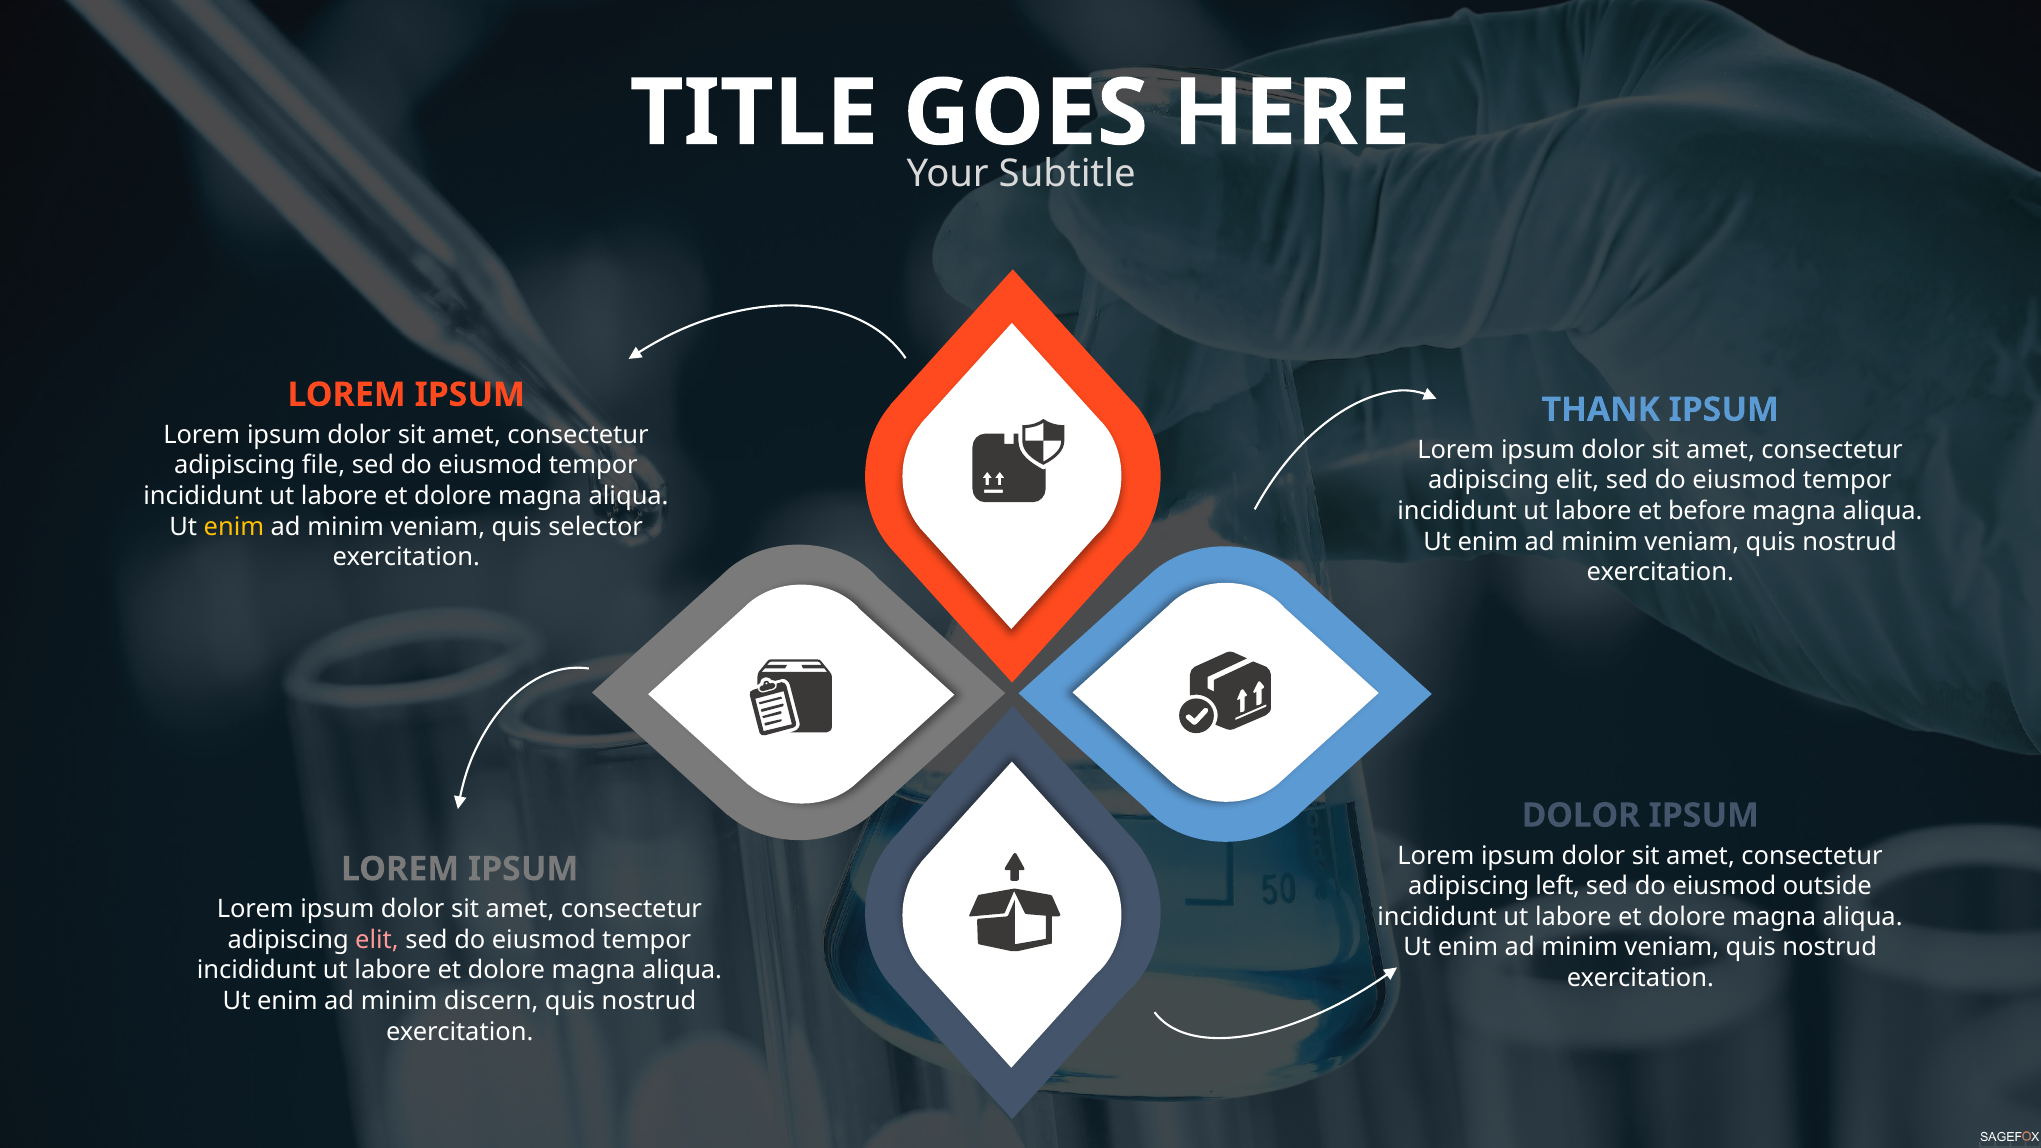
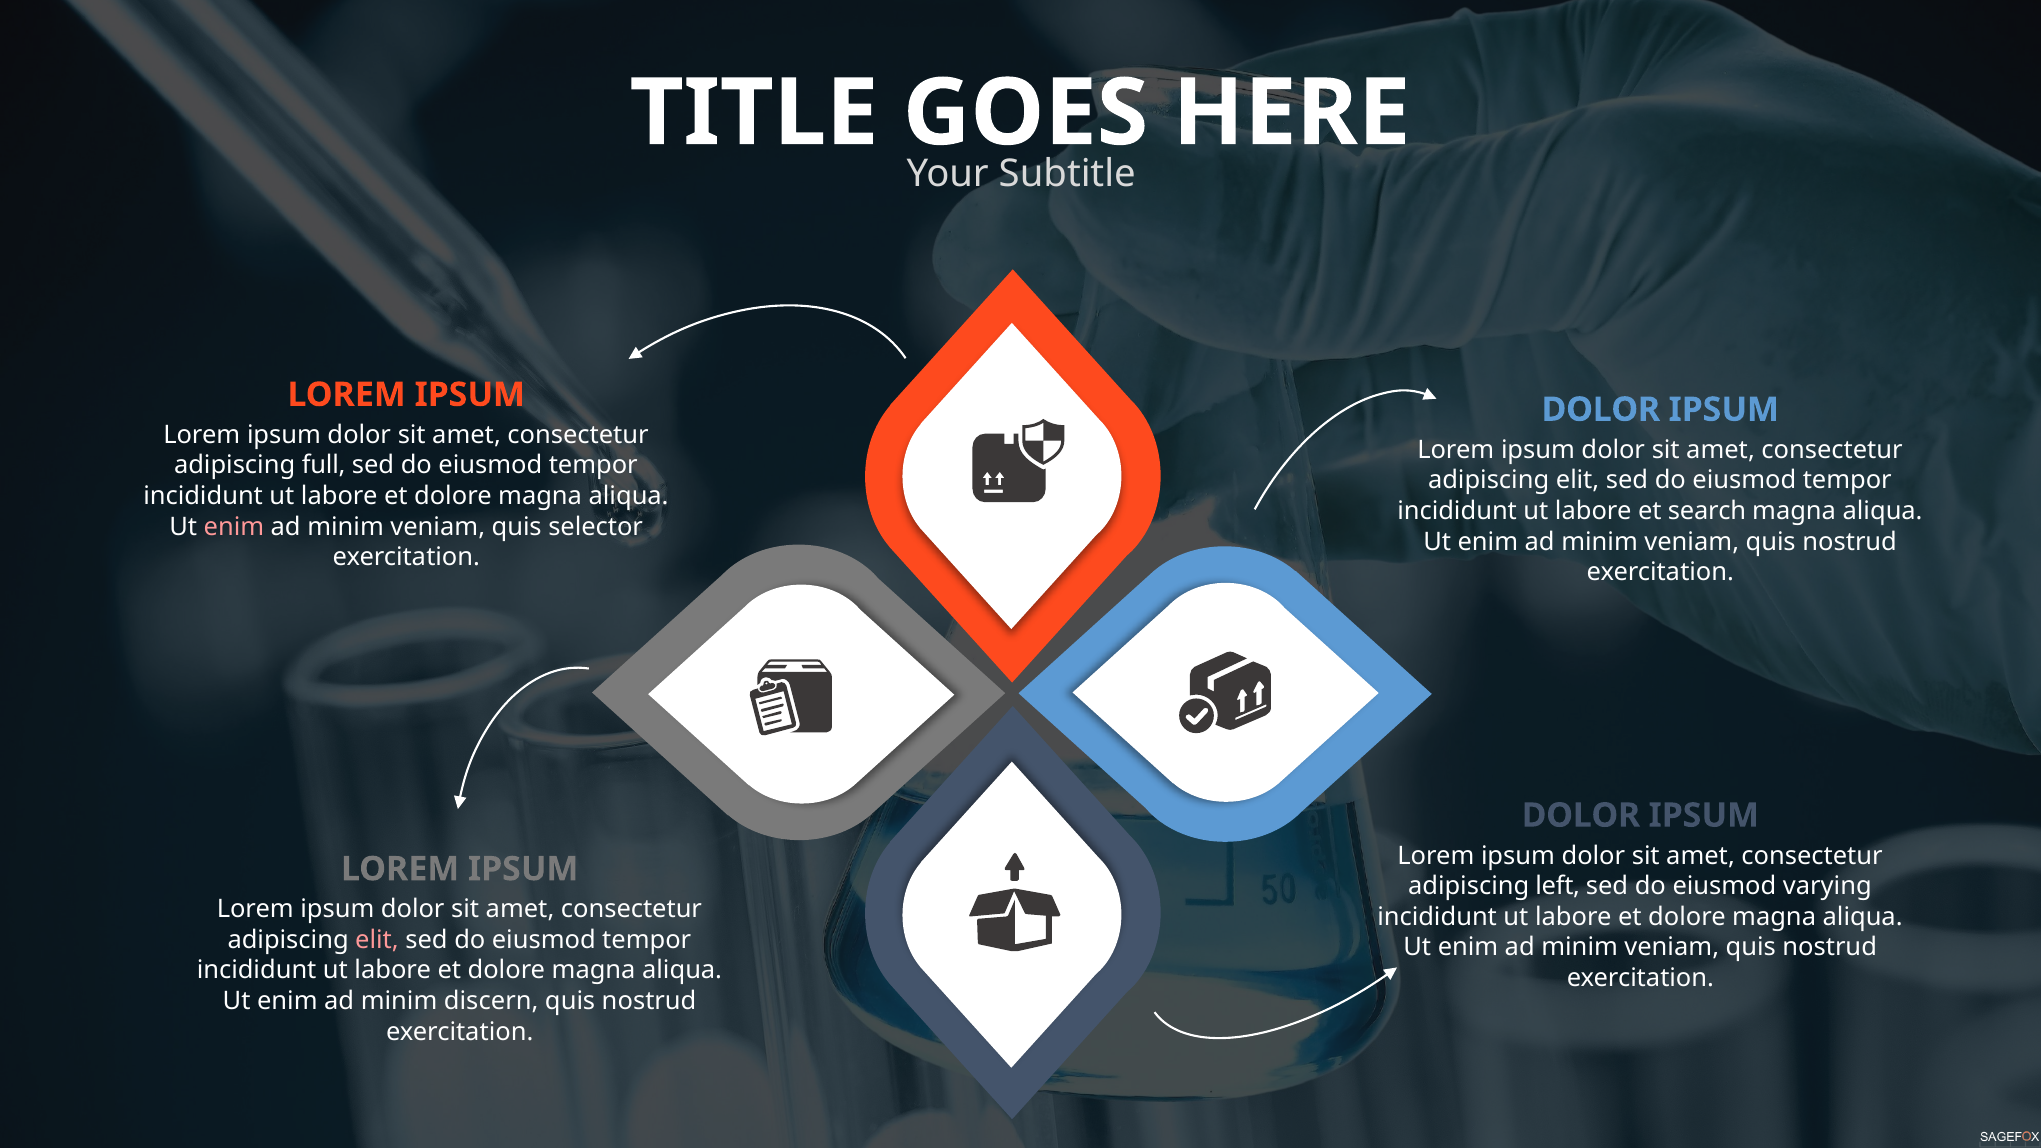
THANK at (1601, 410): THANK -> DOLOR
file: file -> full
before: before -> search
enim at (234, 527) colour: yellow -> pink
outside: outside -> varying
